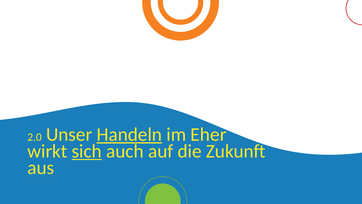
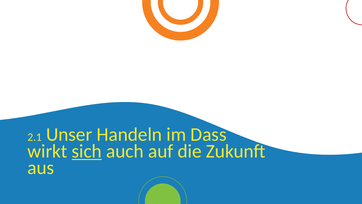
2.0: 2.0 -> 2.1
Handeln underline: present -> none
Eher: Eher -> Dass
